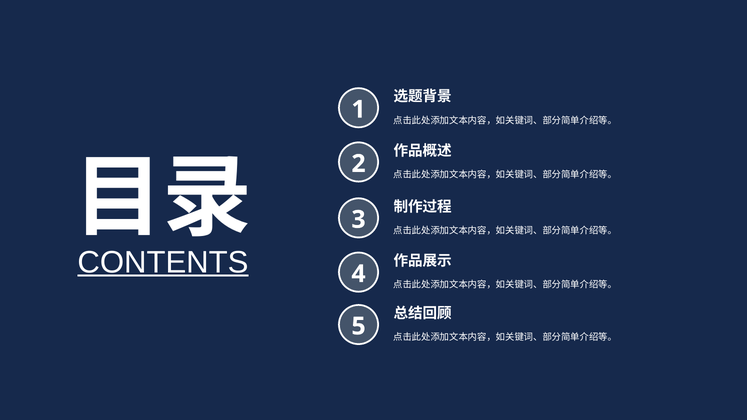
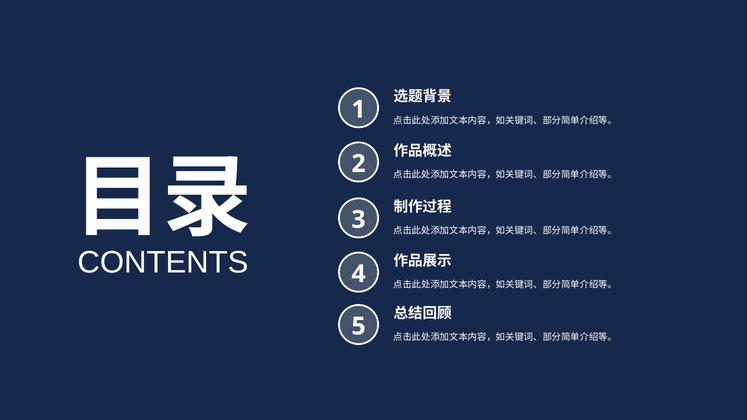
CONTENTS underline: present -> none
